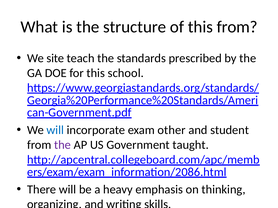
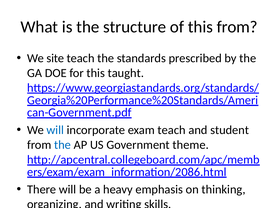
school: school -> taught
exam other: other -> teach
the at (63, 145) colour: purple -> blue
taught: taught -> theme
